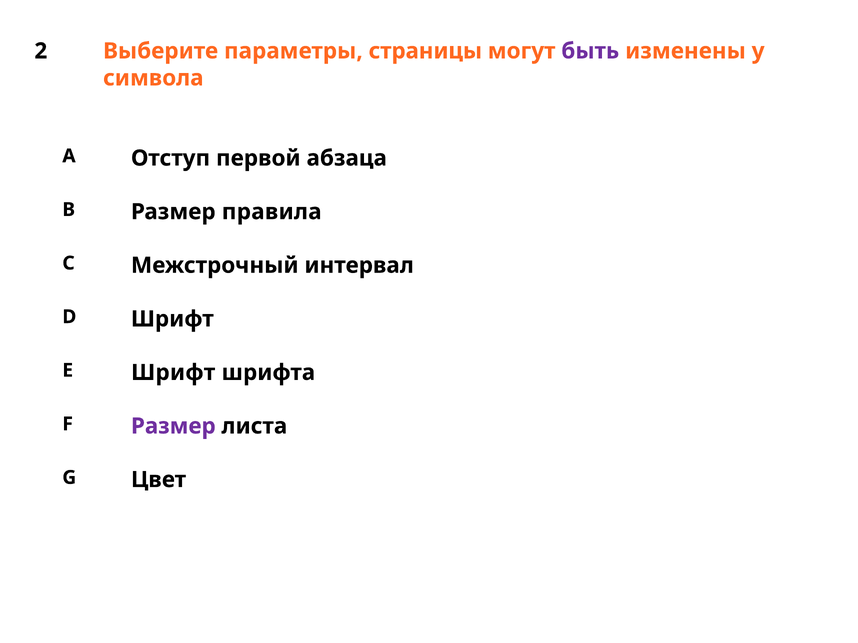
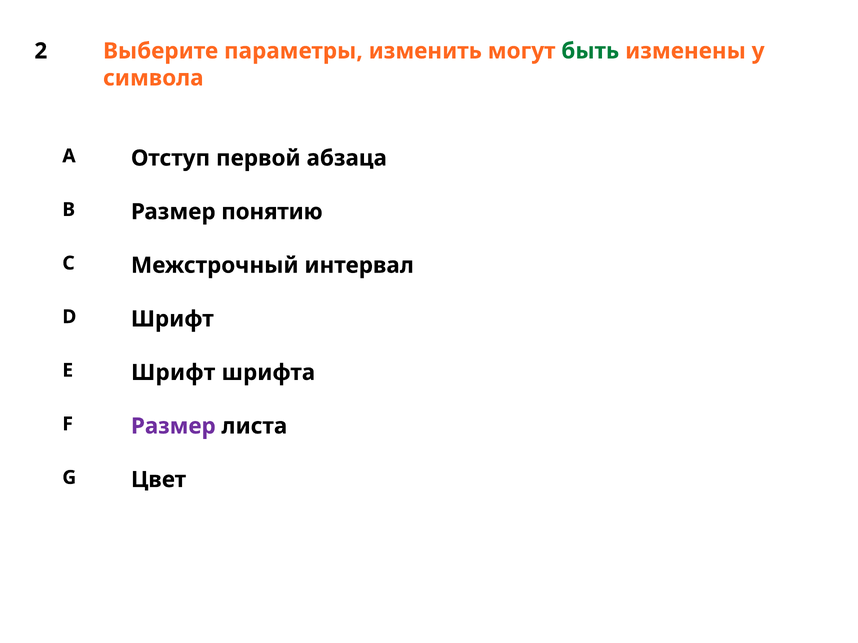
страницы: страницы -> изменить
быть colour: purple -> green
правила: правила -> понятию
